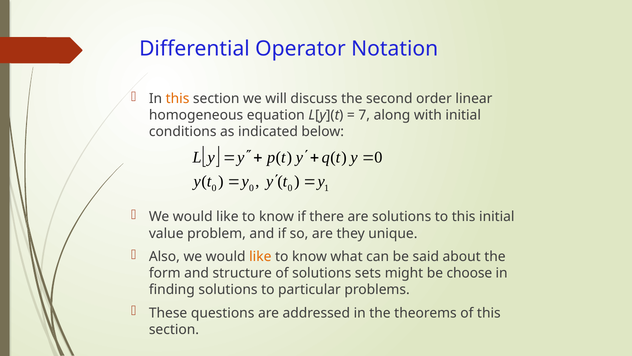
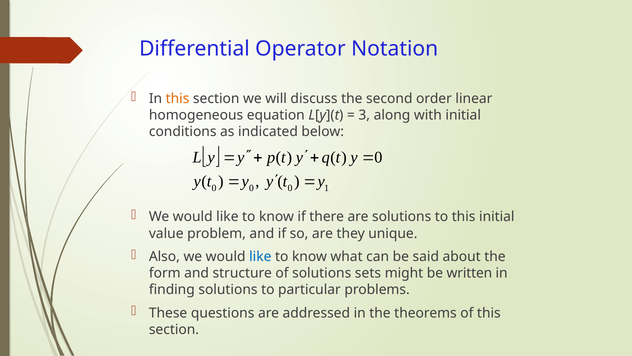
7: 7 -> 3
like at (260, 256) colour: orange -> blue
choose: choose -> written
